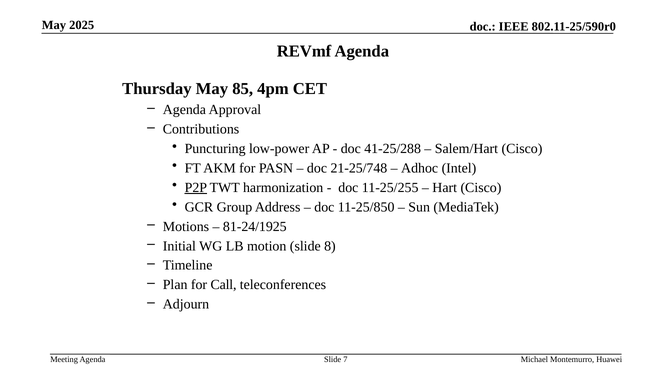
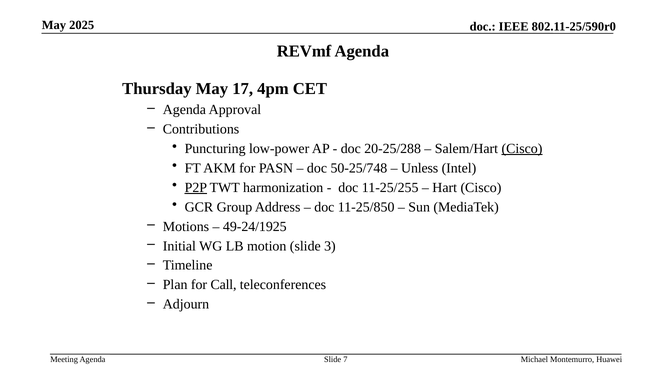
85: 85 -> 17
41-25/288: 41-25/288 -> 20-25/288
Cisco at (522, 149) underline: none -> present
21-25/748: 21-25/748 -> 50-25/748
Adhoc: Adhoc -> Unless
81-24/1925: 81-24/1925 -> 49-24/1925
8: 8 -> 3
